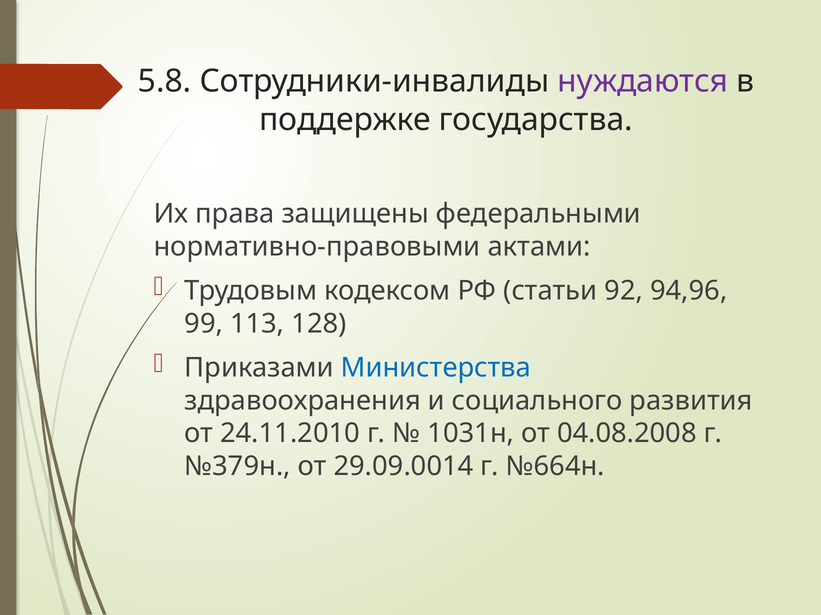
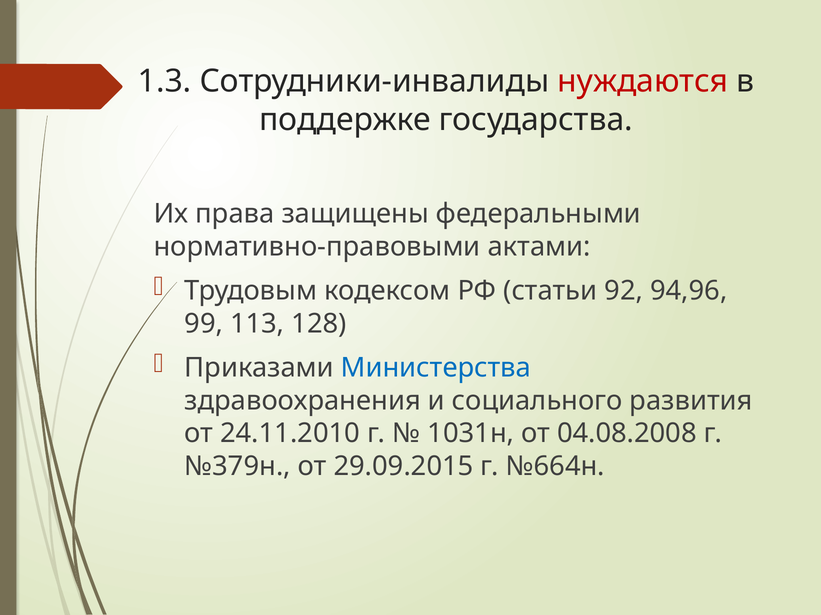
5.8: 5.8 -> 1.3
нуждаются colour: purple -> red
29.09.0014: 29.09.0014 -> 29.09.2015
